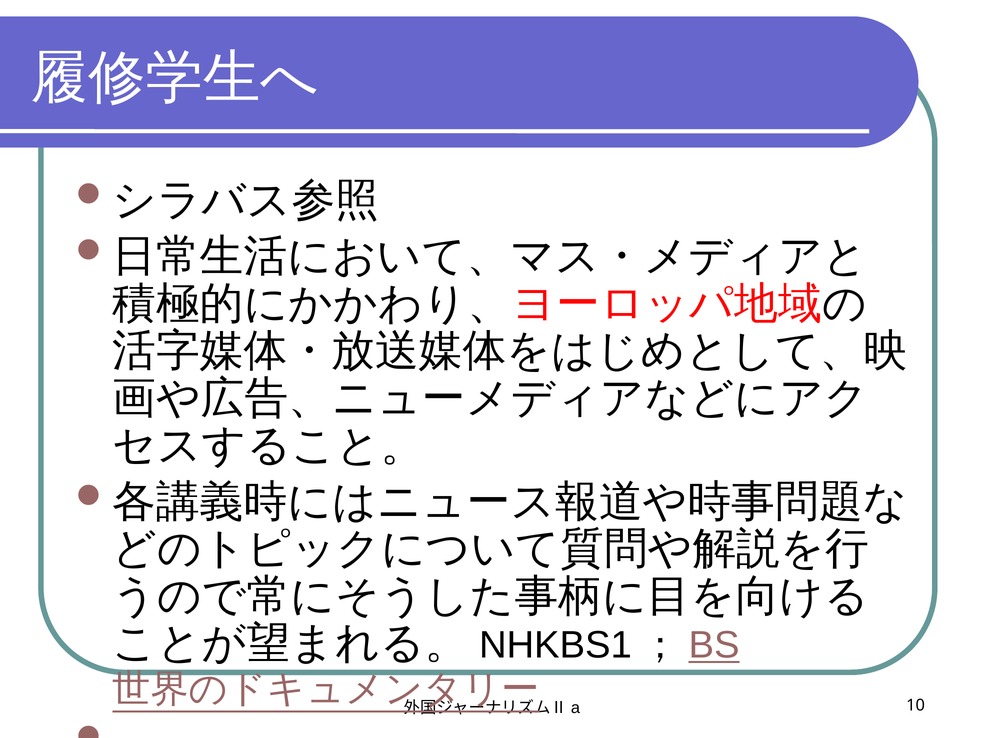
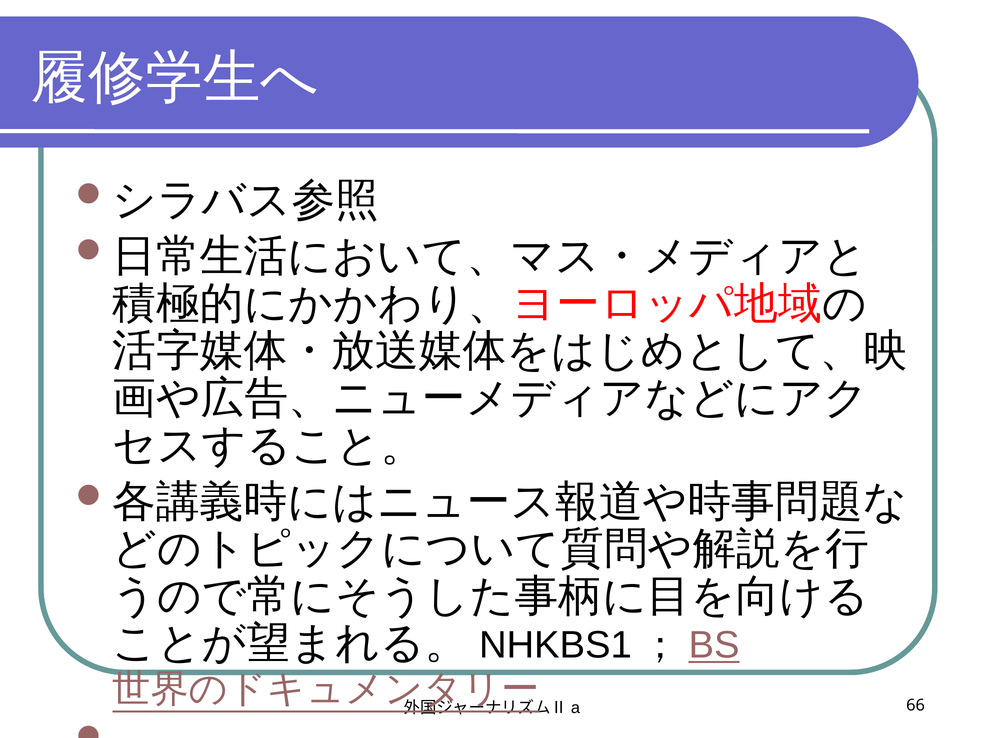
10: 10 -> 66
